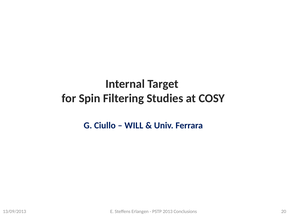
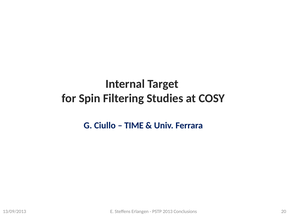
WILL: WILL -> TIME
